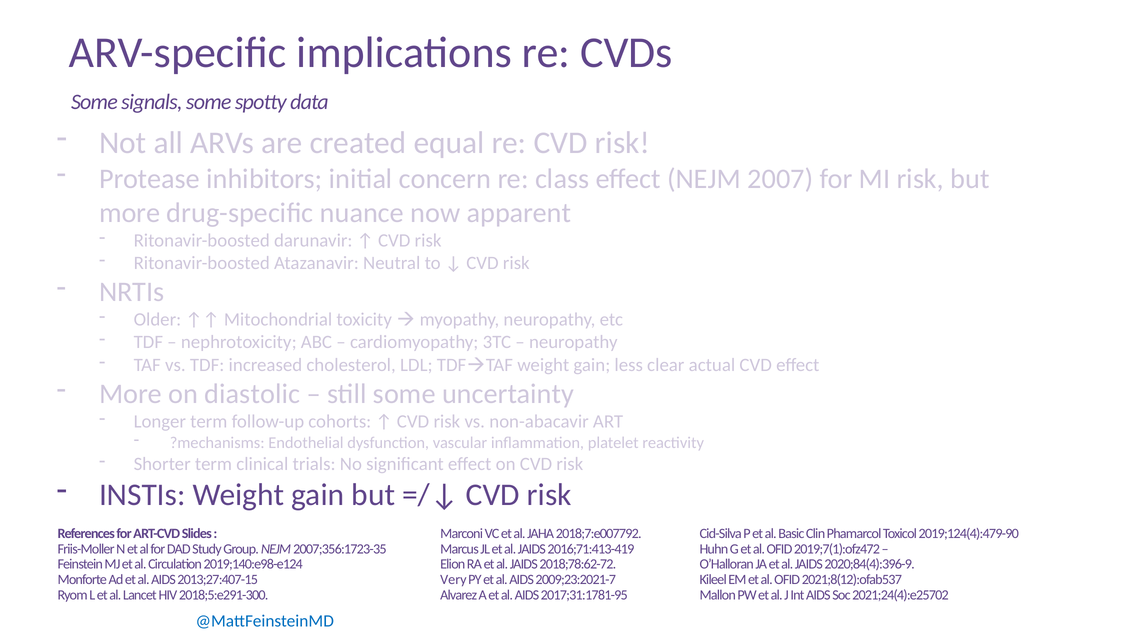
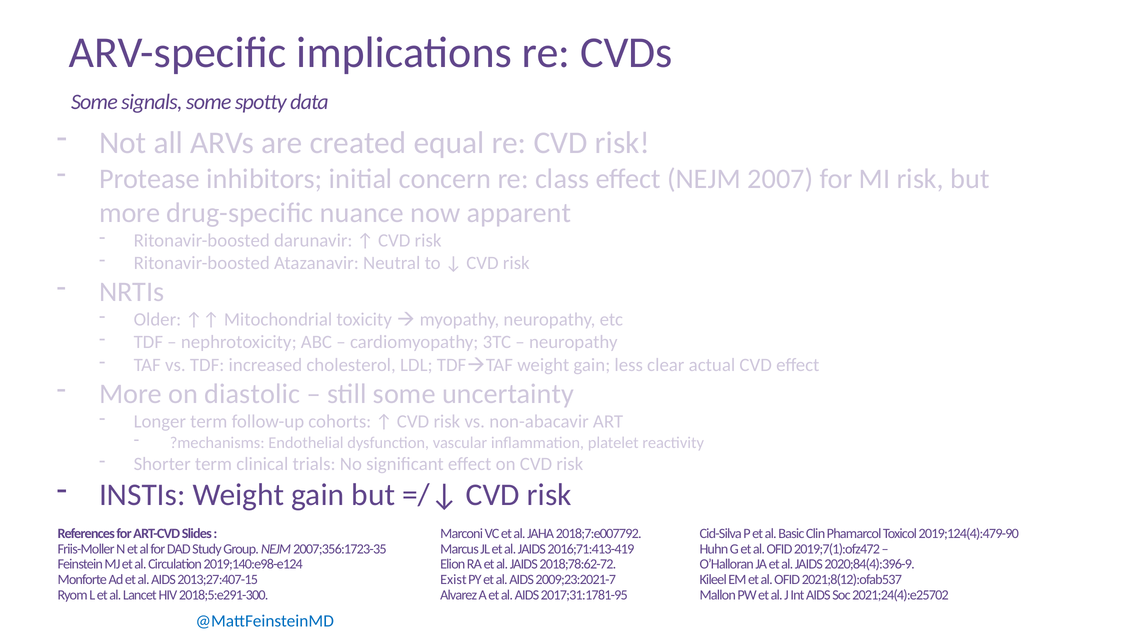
Very: Very -> Exist
